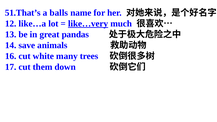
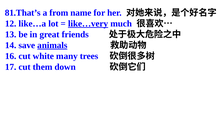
51.That’s: 51.That’s -> 81.That’s
balls: balls -> from
pandas: pandas -> friends
animals underline: none -> present
